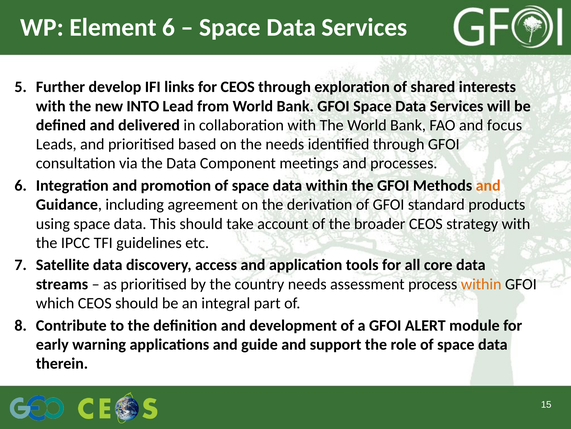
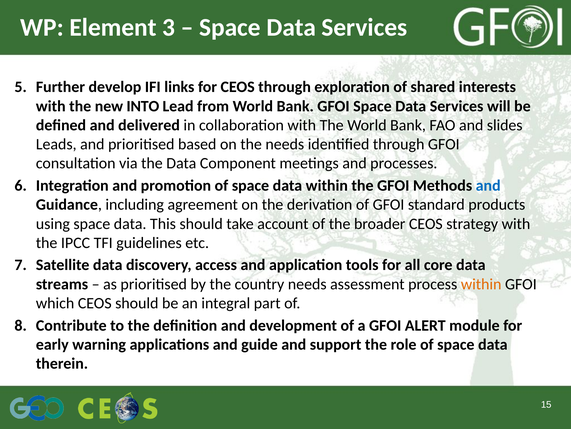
Element 6: 6 -> 3
focus: focus -> slides
and at (488, 185) colour: orange -> blue
